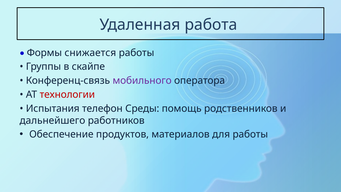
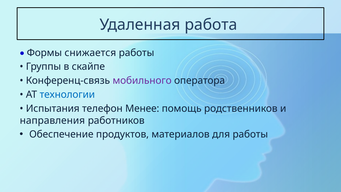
технологии colour: red -> blue
Среды: Среды -> Менее
дальнейшего: дальнейшего -> направления
